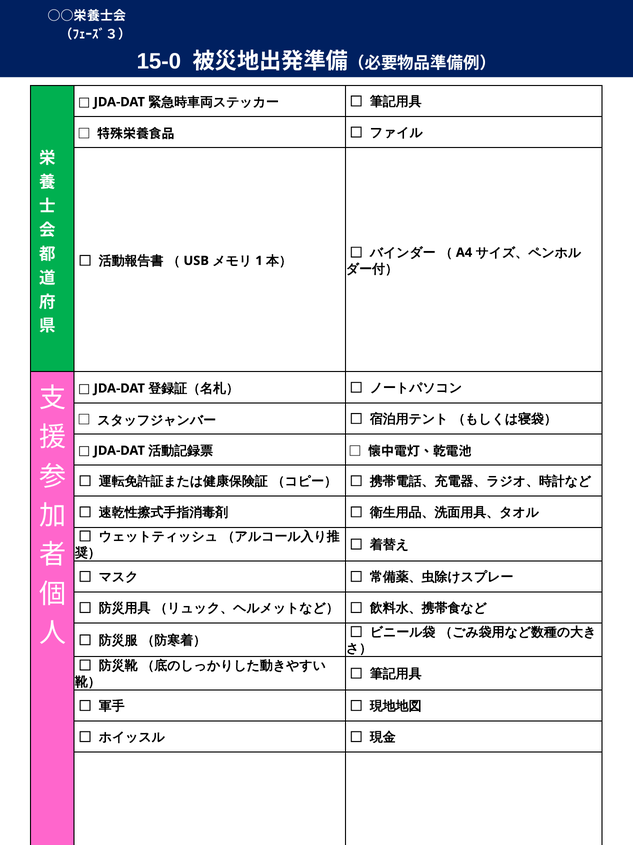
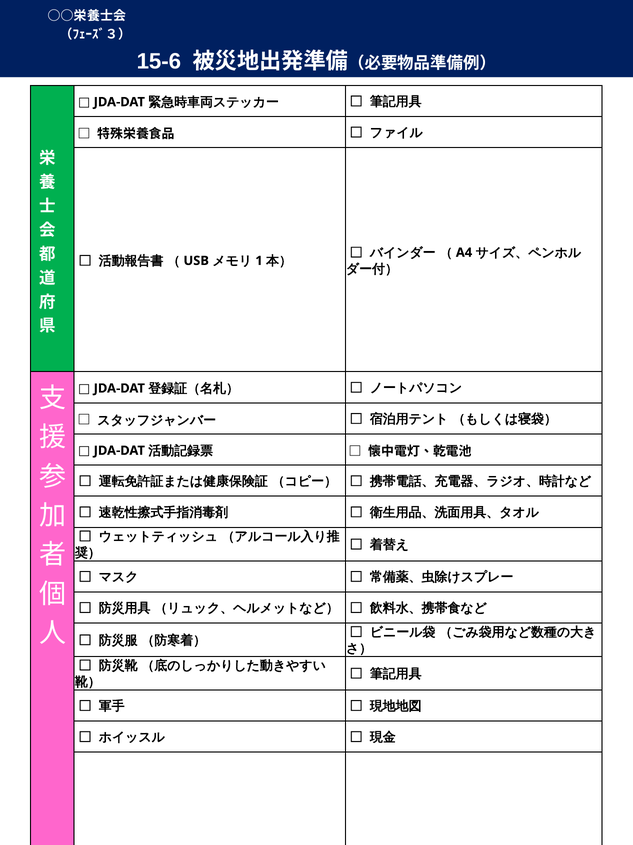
15-0: 15-0 -> 15-6
